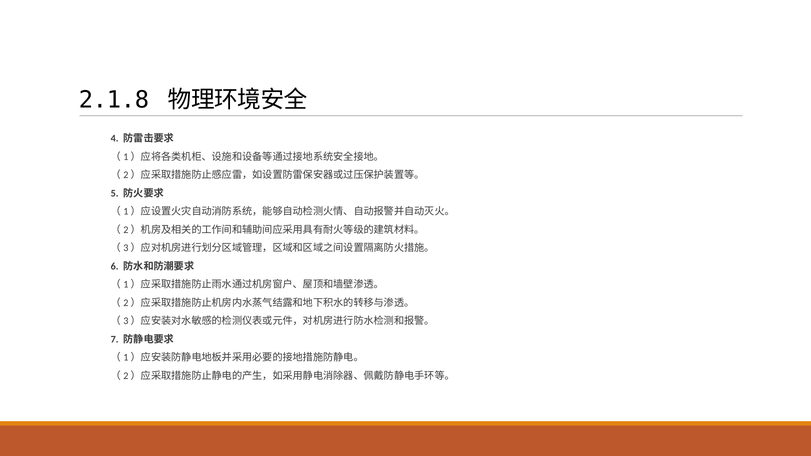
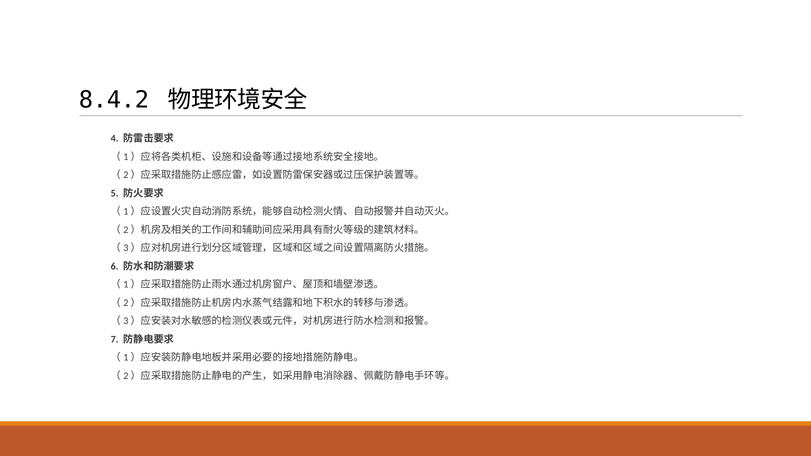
2.1.8: 2.1.8 -> 8.4.2
